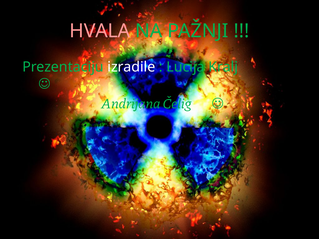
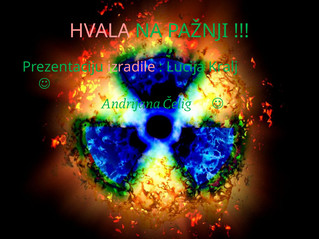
izradile colour: white -> pink
